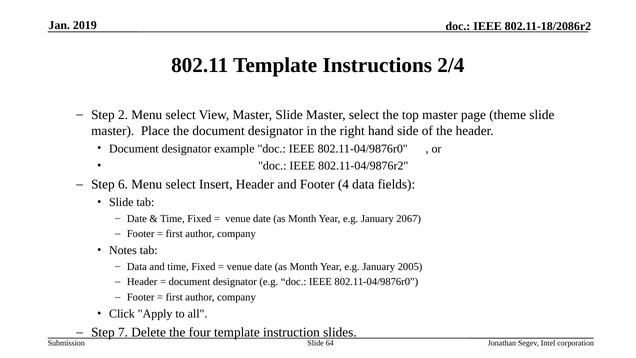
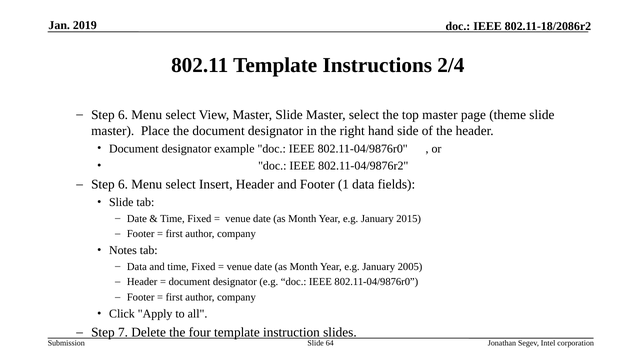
2 at (123, 115): 2 -> 6
4: 4 -> 1
2067: 2067 -> 2015
